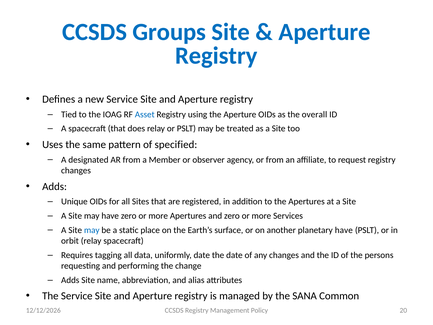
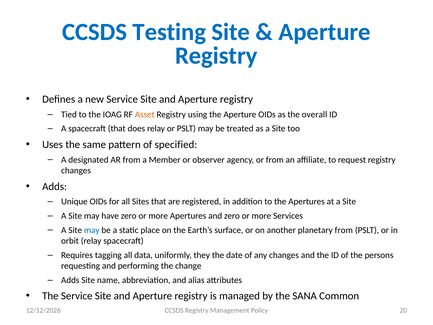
Groups: Groups -> Testing
Asset colour: blue -> orange
planetary have: have -> from
uniformly date: date -> they
